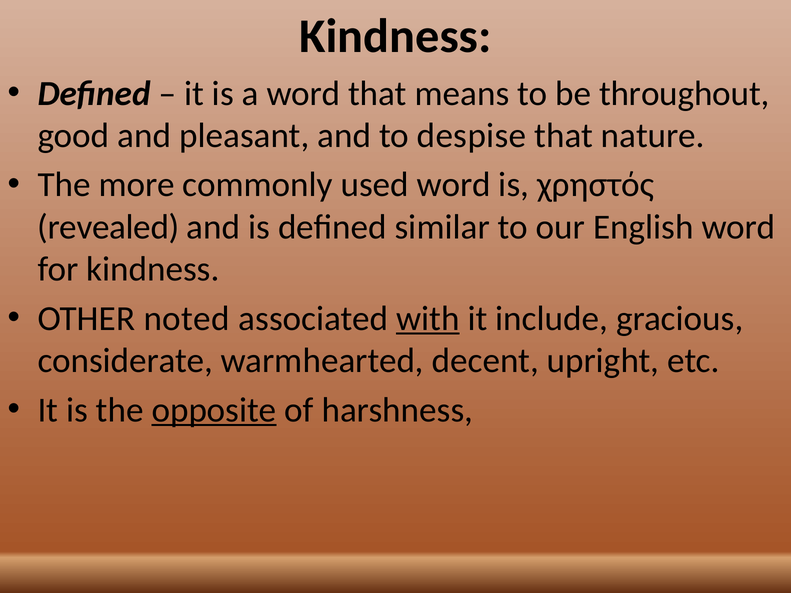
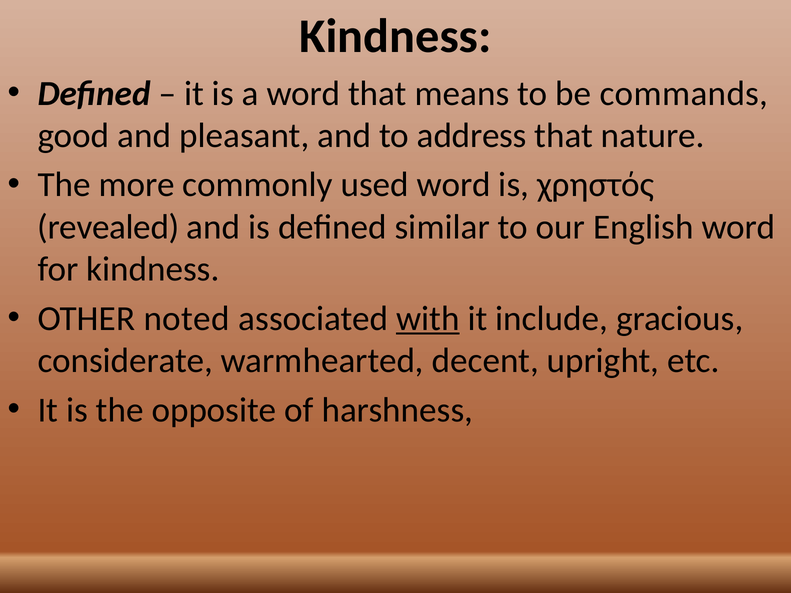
throughout: throughout -> commands
despise: despise -> address
opposite underline: present -> none
